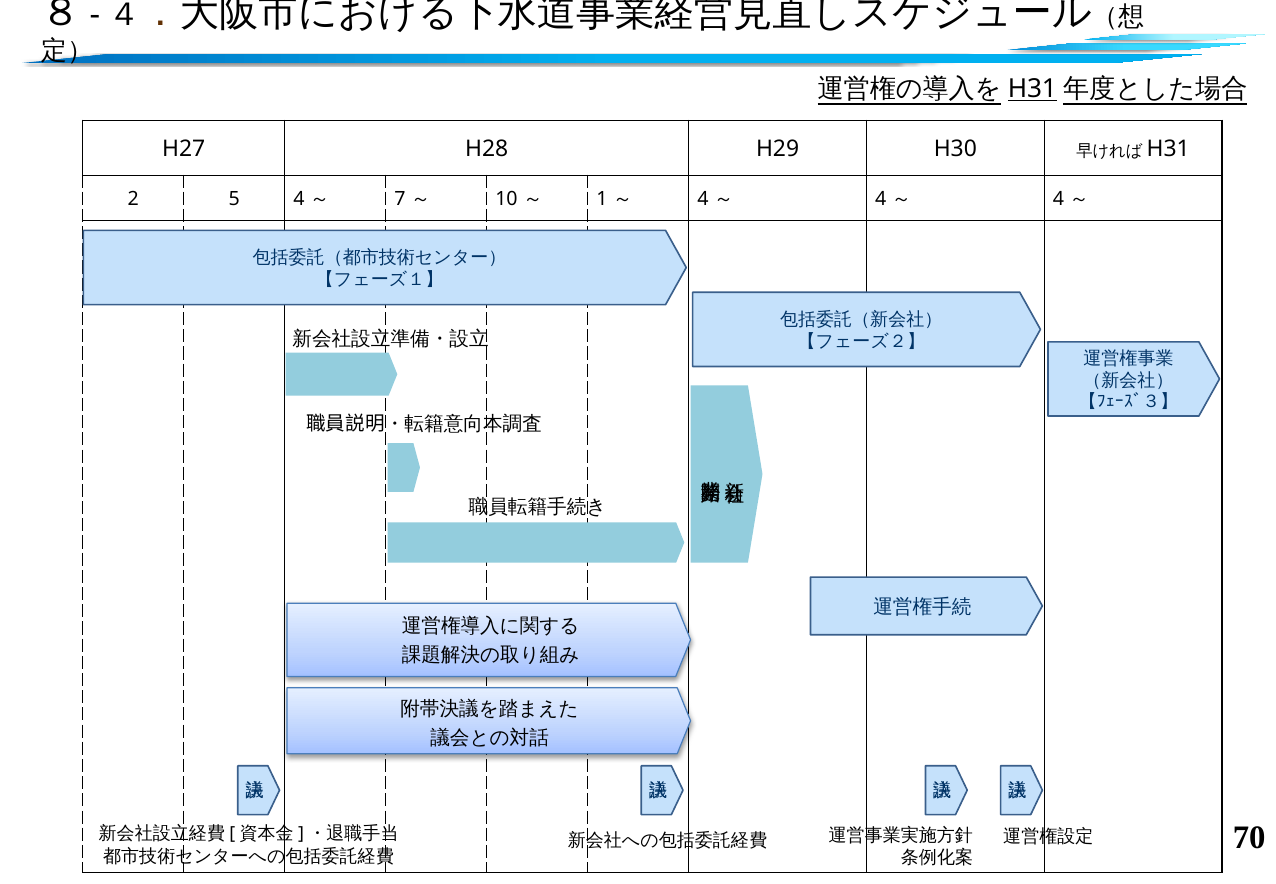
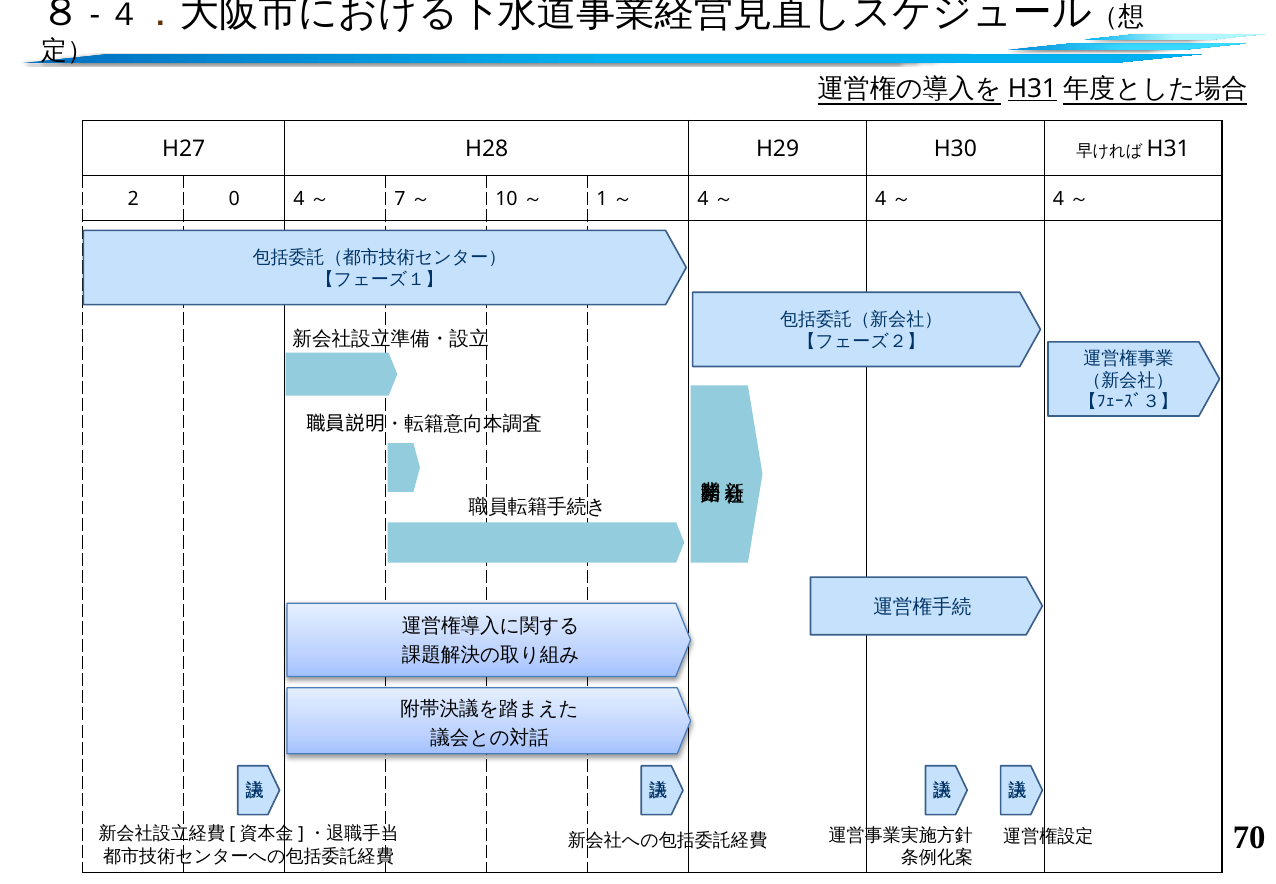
5: 5 -> 0
